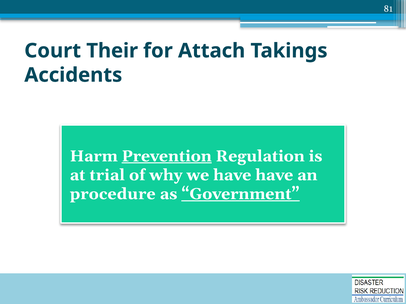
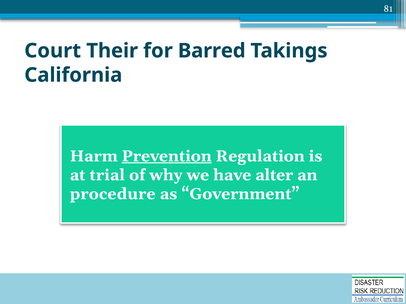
Attach: Attach -> Barred
Accidents: Accidents -> California
have have: have -> alter
Government underline: present -> none
